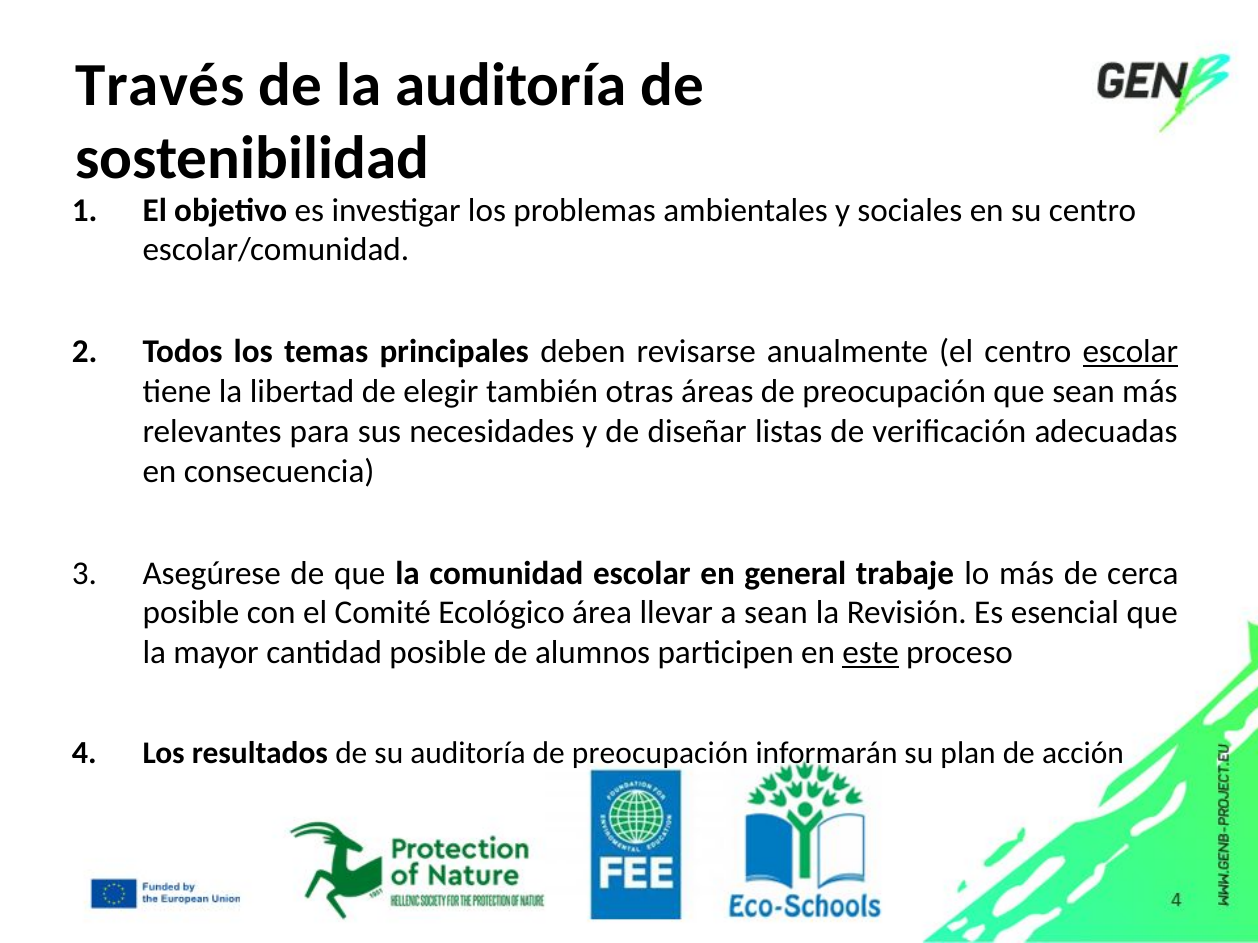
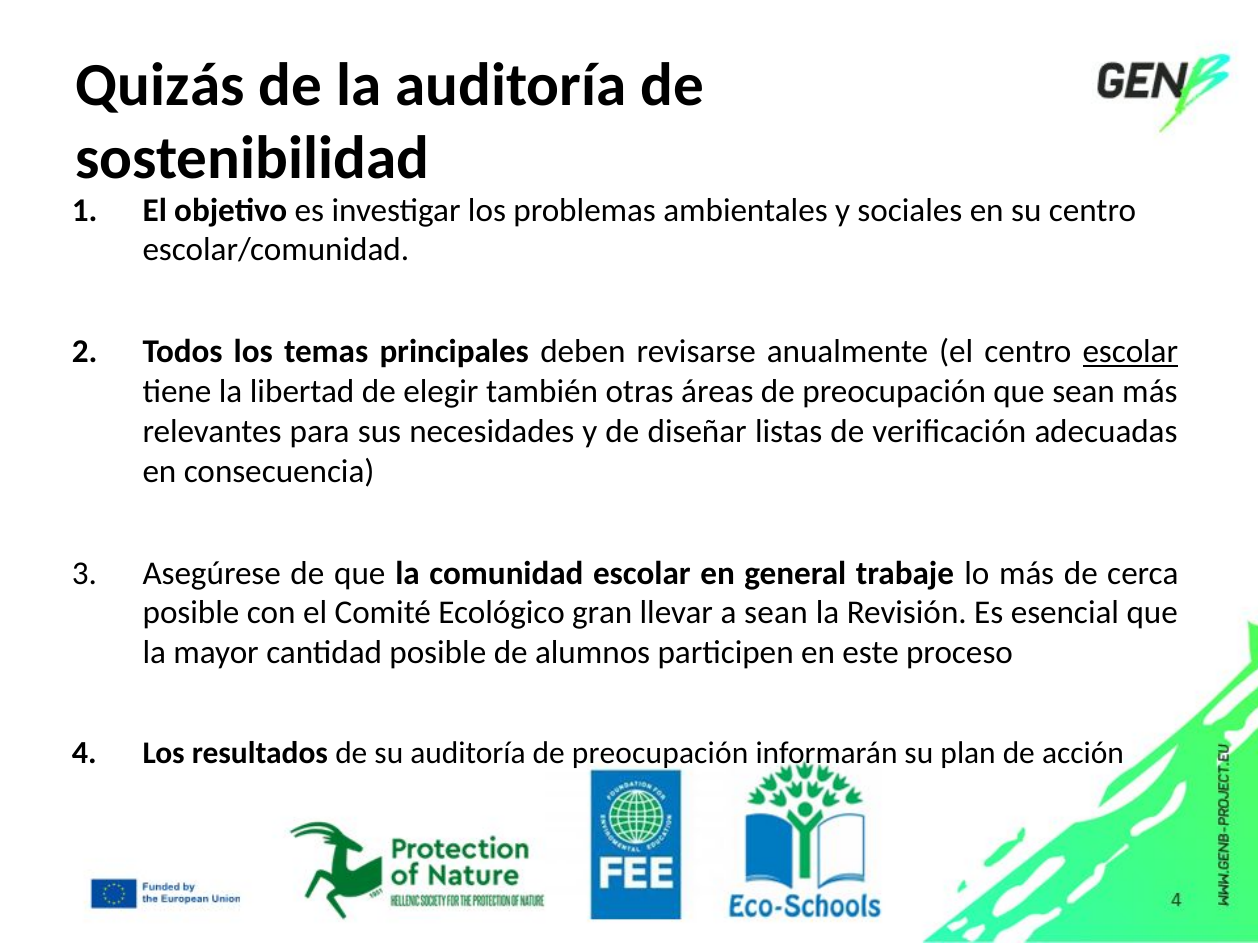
Través: Través -> Quizás
área: área -> gran
este underline: present -> none
